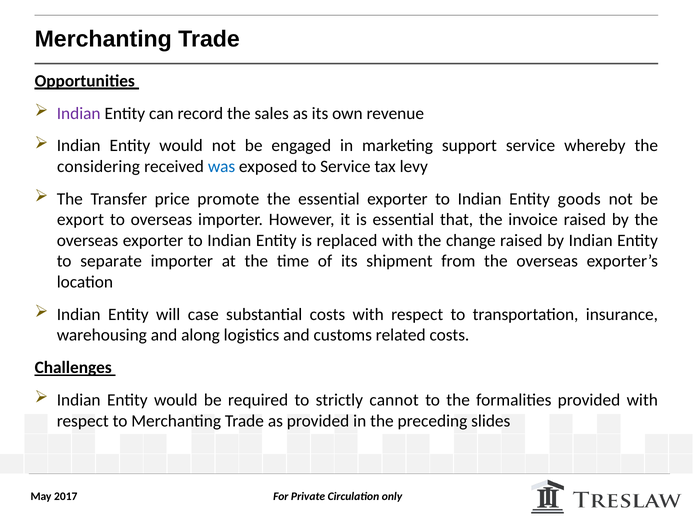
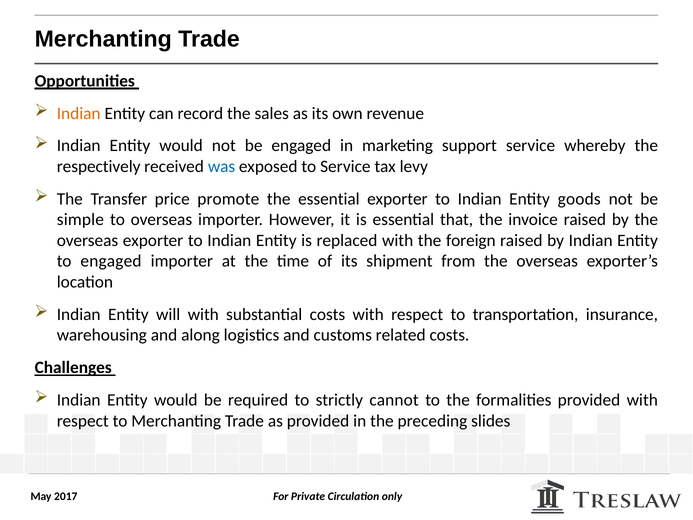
Indian at (79, 113) colour: purple -> orange
considering: considering -> respectively
export: export -> simple
change: change -> foreign
to separate: separate -> engaged
will case: case -> with
